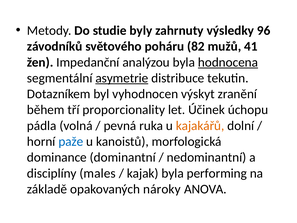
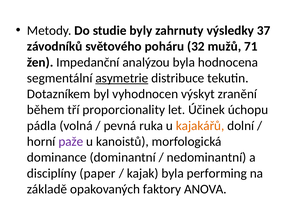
96: 96 -> 37
82: 82 -> 32
41: 41 -> 71
hodnocena underline: present -> none
paže colour: blue -> purple
males: males -> paper
nároky: nároky -> faktory
